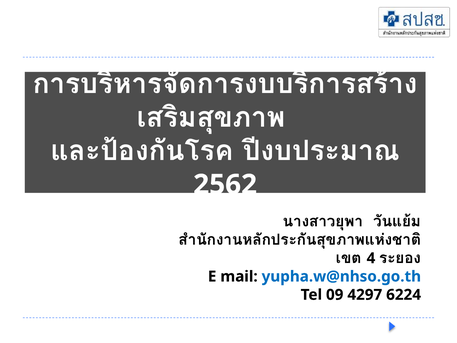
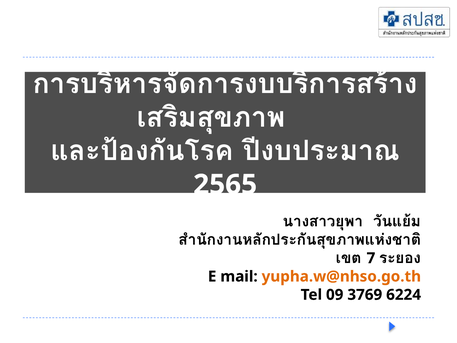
2562: 2562 -> 2565
4: 4 -> 7
yupha.w@nhso.go.th colour: blue -> orange
4297: 4297 -> 3769
